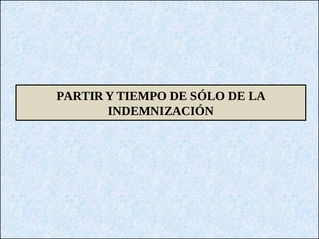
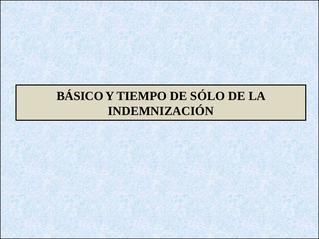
PARTIR: PARTIR -> BÁSICO
